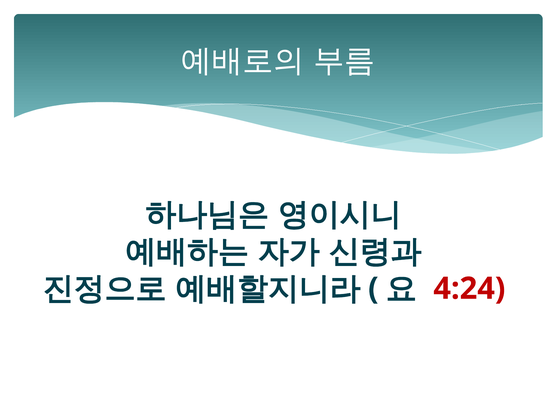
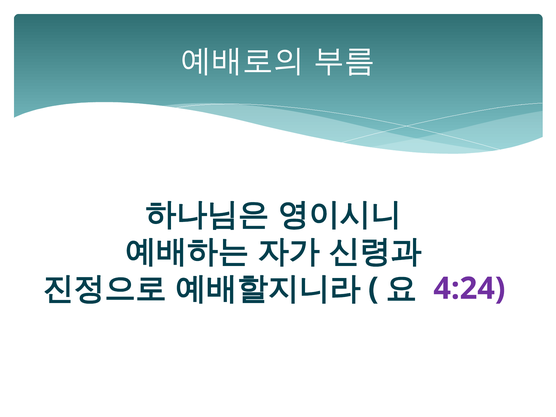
4:24 colour: red -> purple
